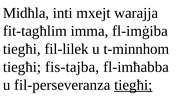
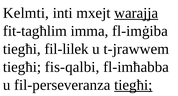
Midħla: Midħla -> Kelmti
warajja underline: none -> present
t-minnhom: t-minnhom -> t-jrawwem
fis-tajba: fis-tajba -> fis-qalbi
